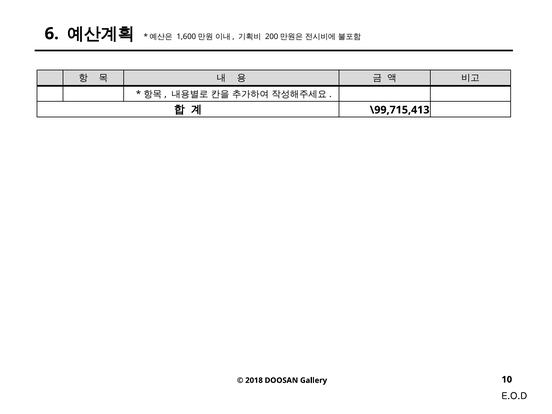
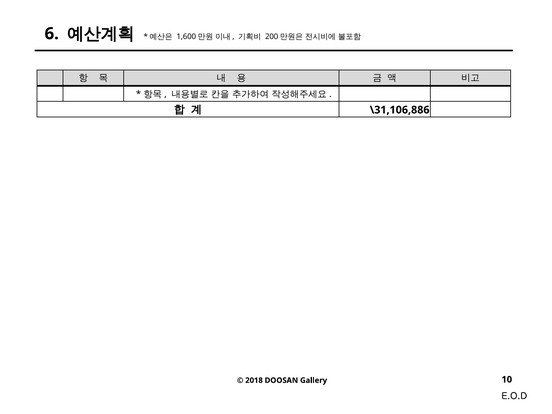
\99,715,413: \99,715,413 -> \31,106,886
